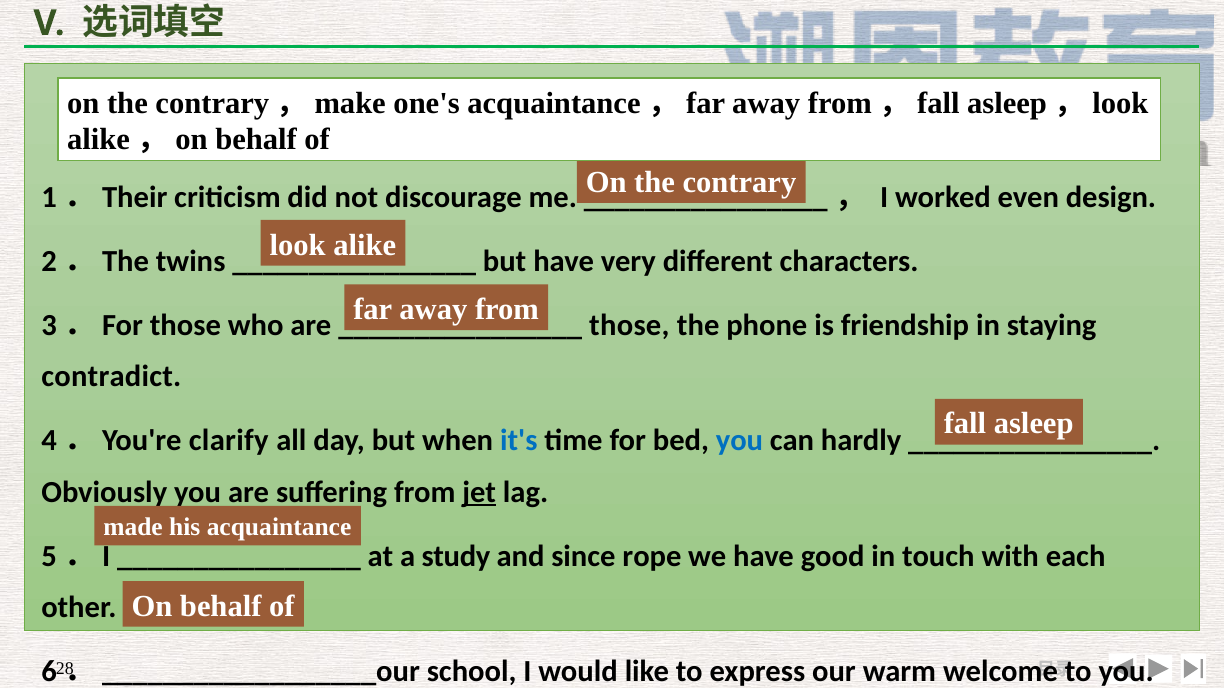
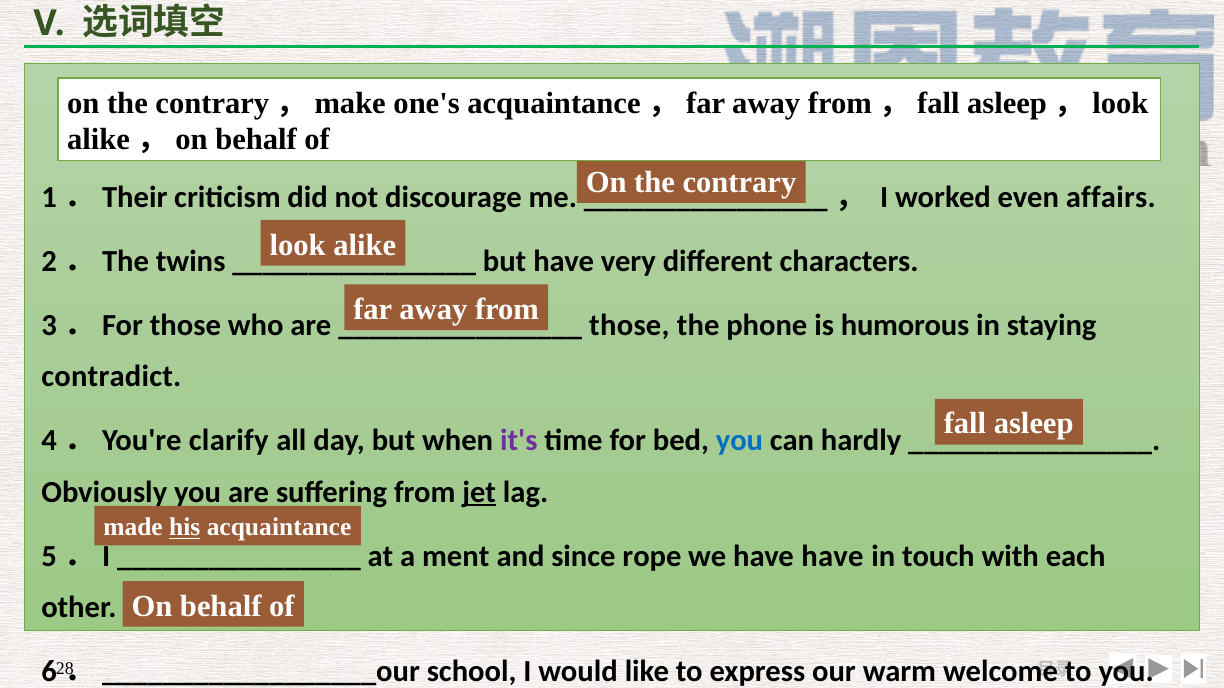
design: design -> affairs
friendship: friendship -> humorous
it's colour: blue -> purple
his underline: none -> present
study: study -> ment
have good: good -> have
